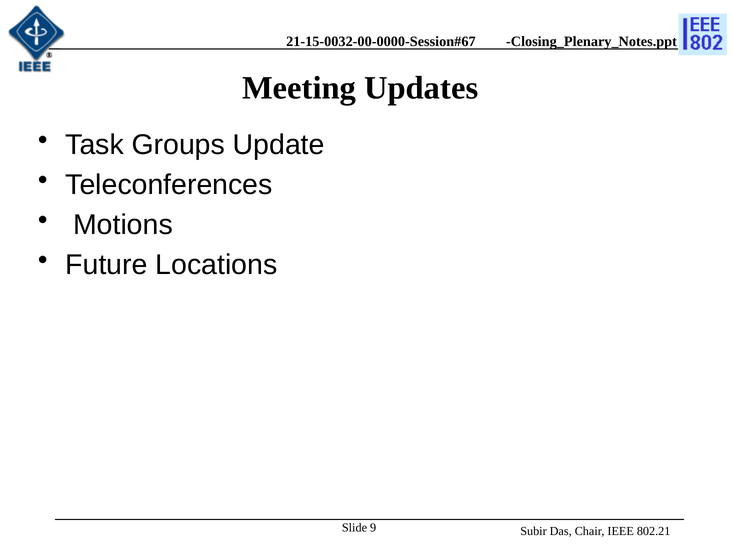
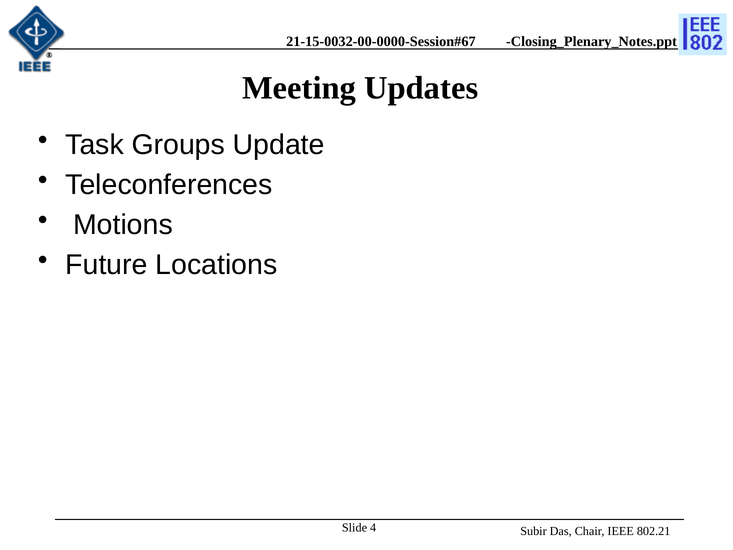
9: 9 -> 4
